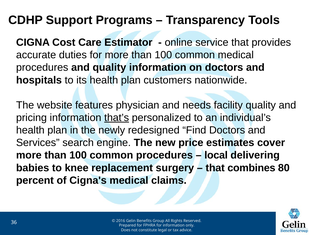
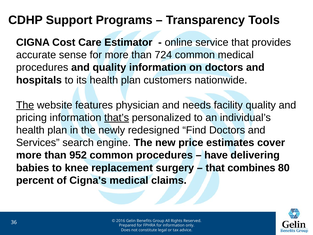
duties: duties -> sense
for more than 100: 100 -> 724
The at (25, 105) underline: none -> present
100 at (78, 155): 100 -> 952
local: local -> have
